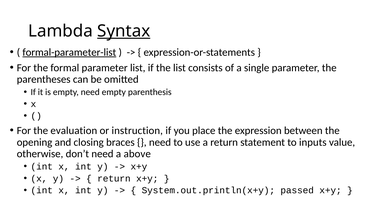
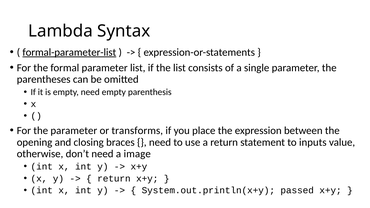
Syntax underline: present -> none
the evaluation: evaluation -> parameter
instruction: instruction -> transforms
above: above -> image
